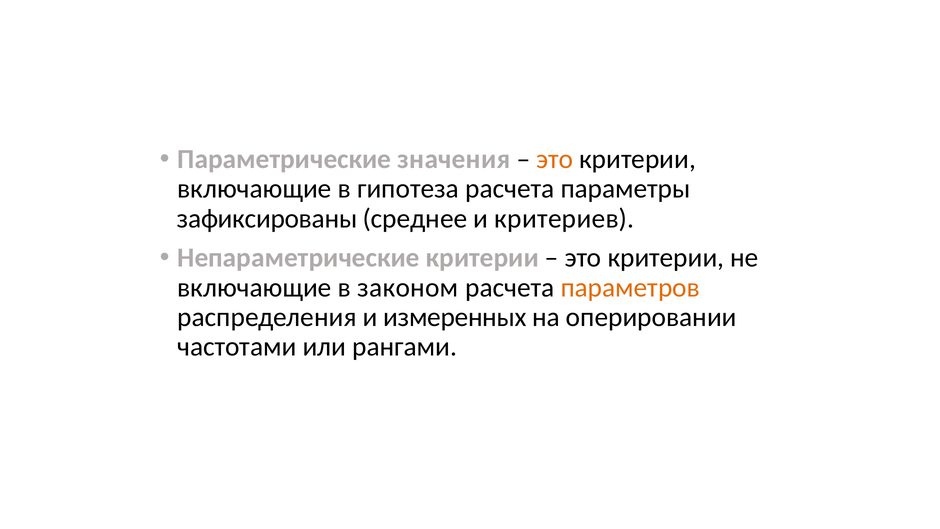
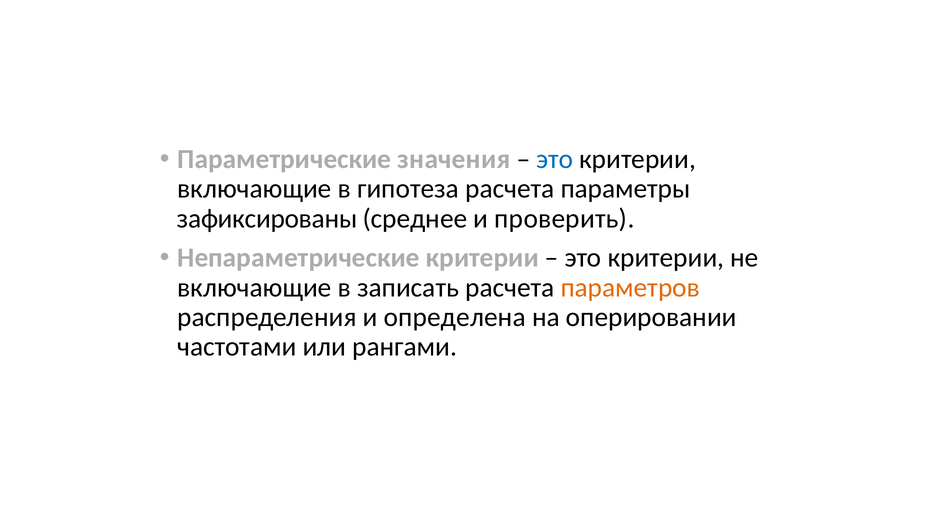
это at (555, 159) colour: orange -> blue
критериев: критериев -> проверить
законом: законом -> записать
измеренных: измеренных -> определена
